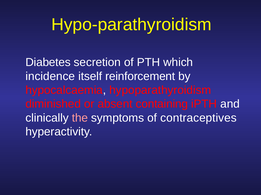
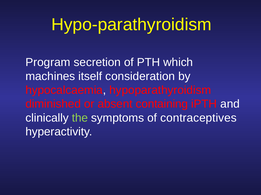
Diabetes: Diabetes -> Program
incidence: incidence -> machines
reinforcement: reinforcement -> consideration
the colour: pink -> light green
